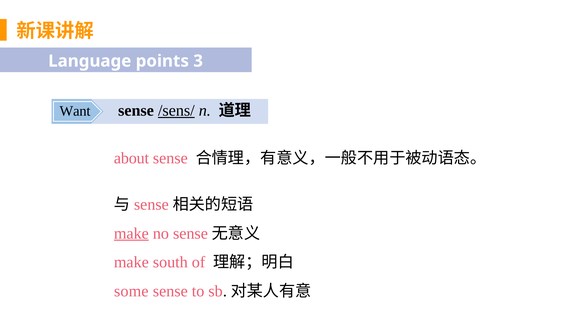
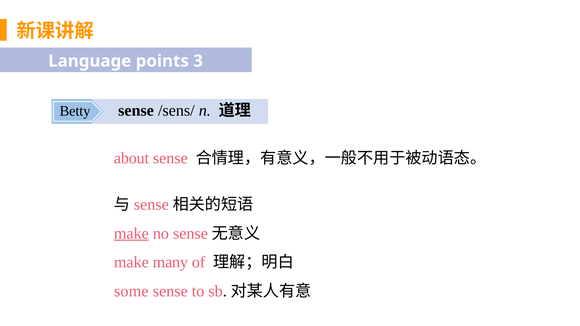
/sens/ underline: present -> none
Want: Want -> Betty
south: south -> many
